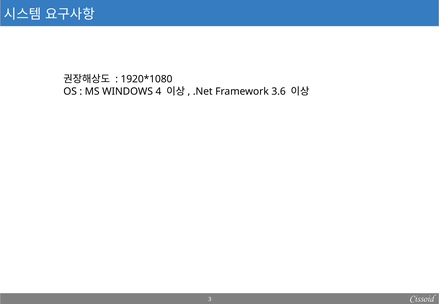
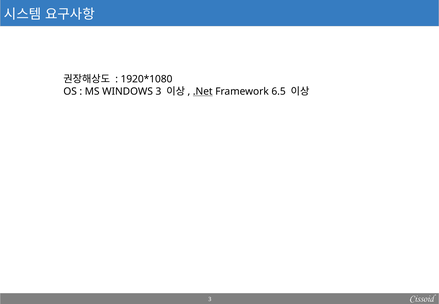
WINDOWS 4: 4 -> 3
.Net underline: none -> present
3.6: 3.6 -> 6.5
